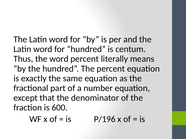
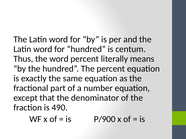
600: 600 -> 490
P/196: P/196 -> P/900
